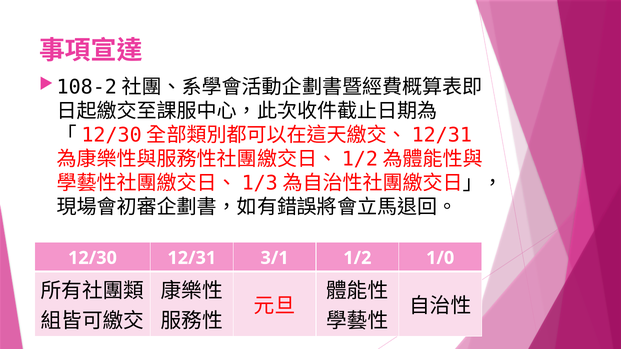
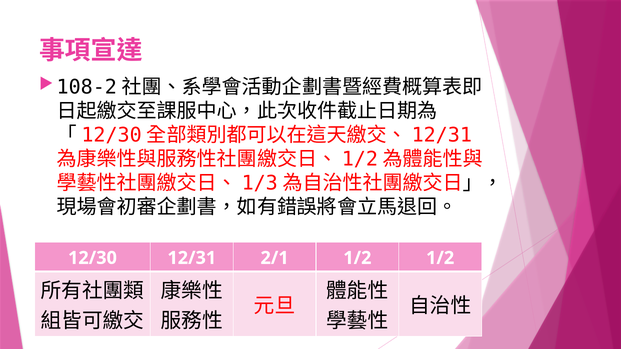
3/1: 3/1 -> 2/1
1/2 1/0: 1/0 -> 1/2
